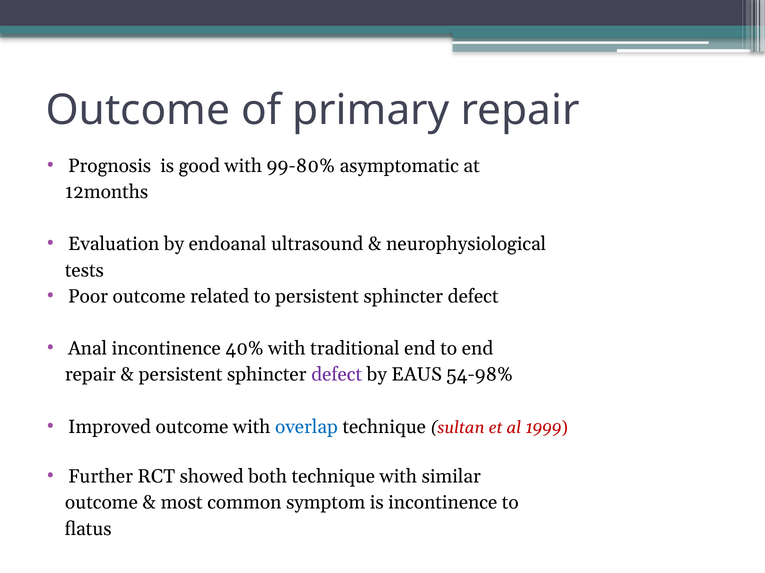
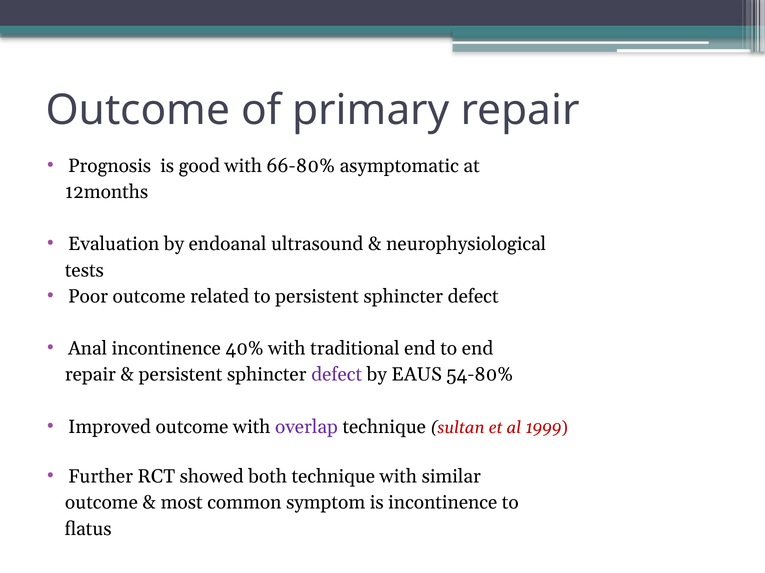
99-80%: 99-80% -> 66-80%
54-98%: 54-98% -> 54-80%
overlap colour: blue -> purple
